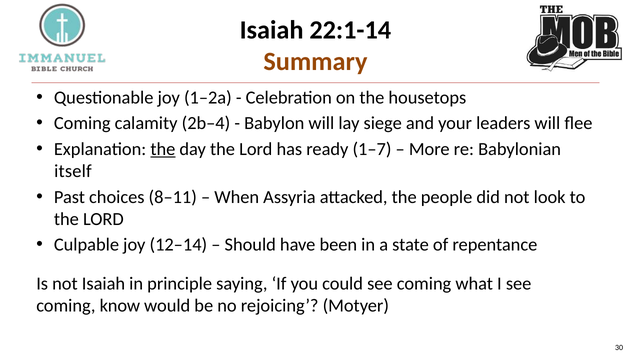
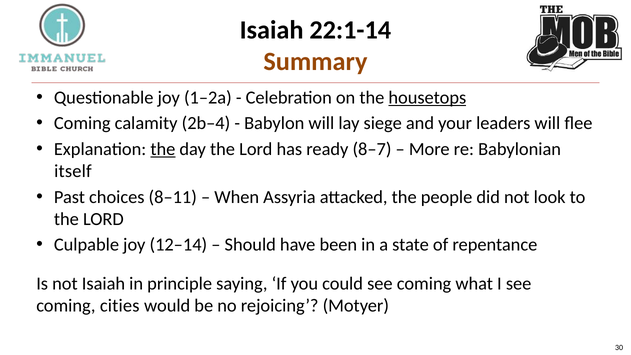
housetops underline: none -> present
1–7: 1–7 -> 8–7
know: know -> cities
